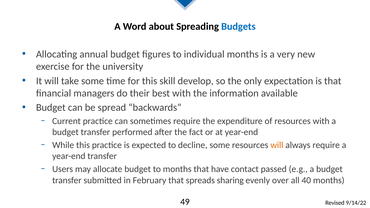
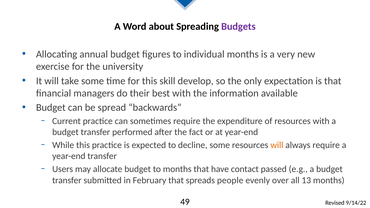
Budgets colour: blue -> purple
sharing: sharing -> people
40: 40 -> 13
